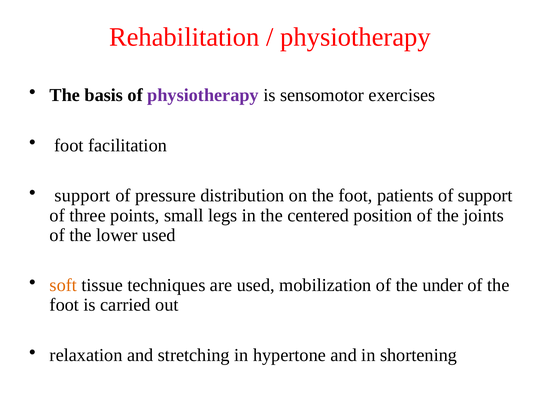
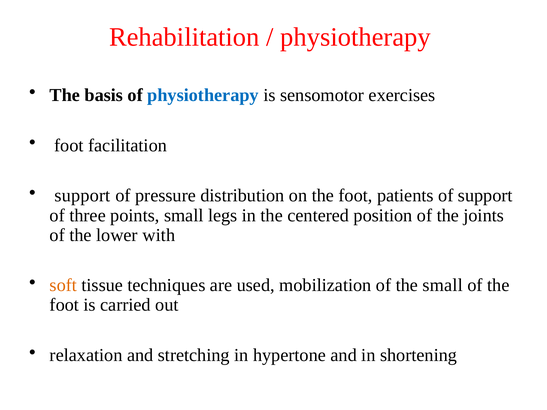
physiotherapy at (203, 95) colour: purple -> blue
lower used: used -> with
the under: under -> small
